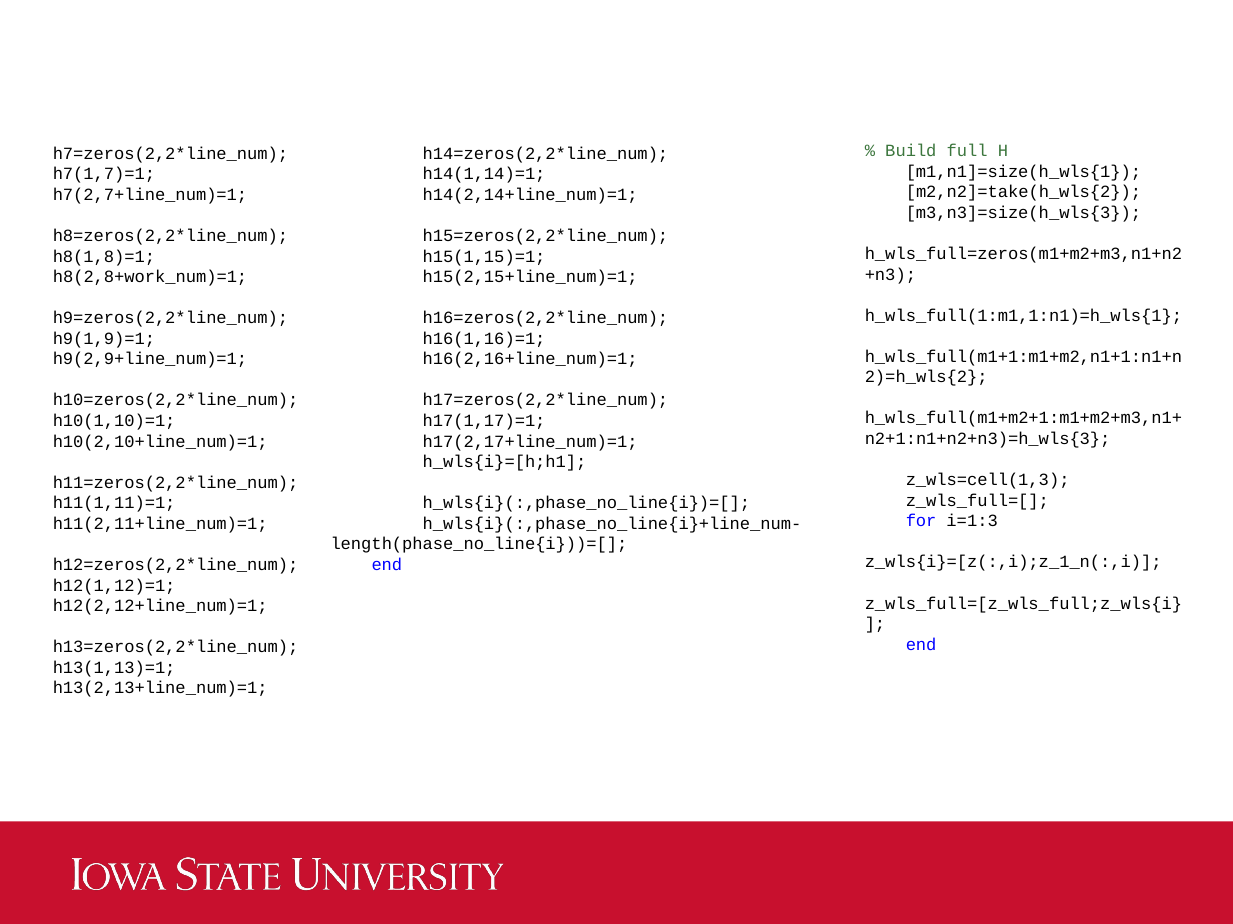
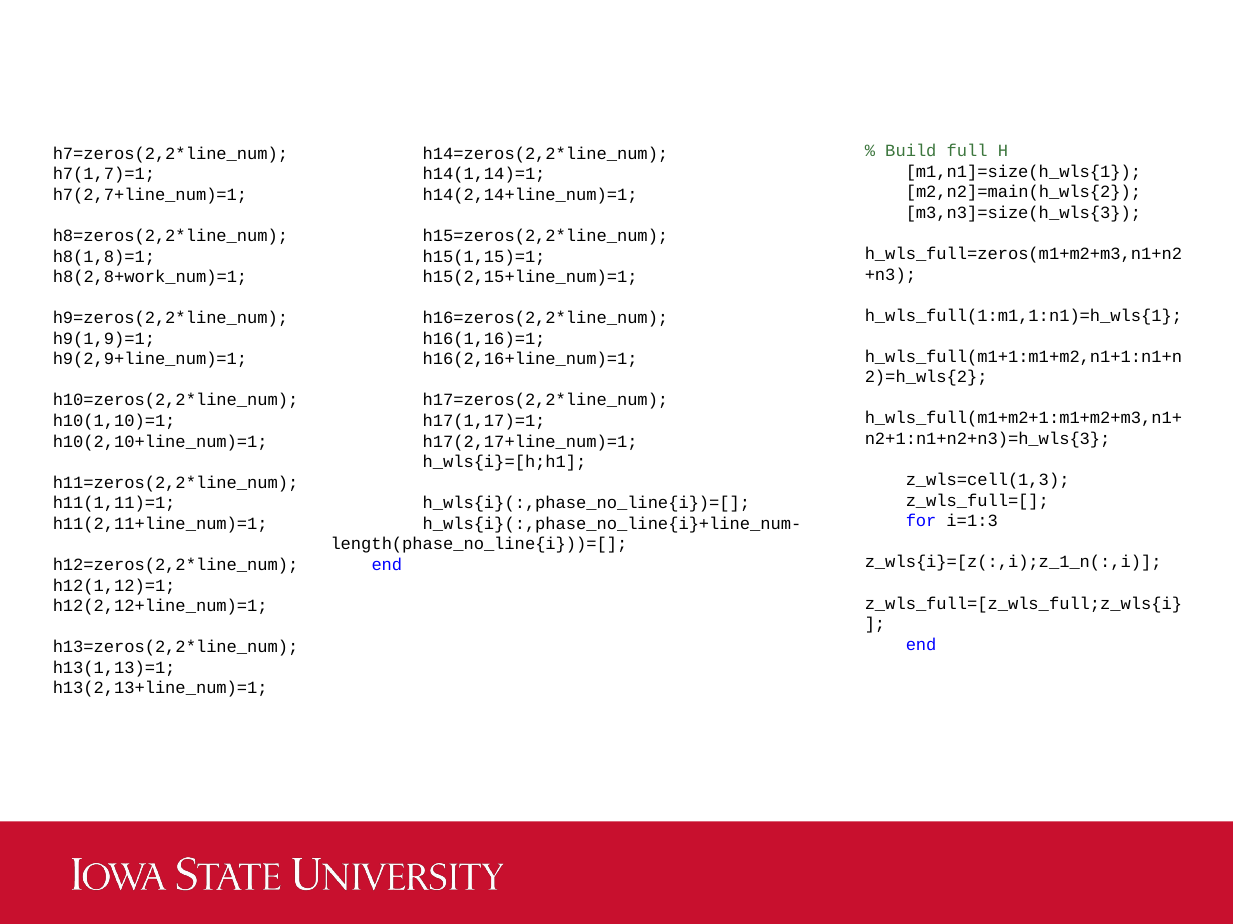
m2,n2]=take(h_wls{2: m2,n2]=take(h_wls{2 -> m2,n2]=main(h_wls{2
